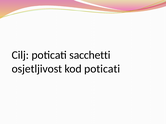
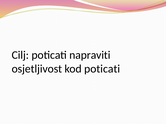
sacchetti: sacchetti -> napraviti
